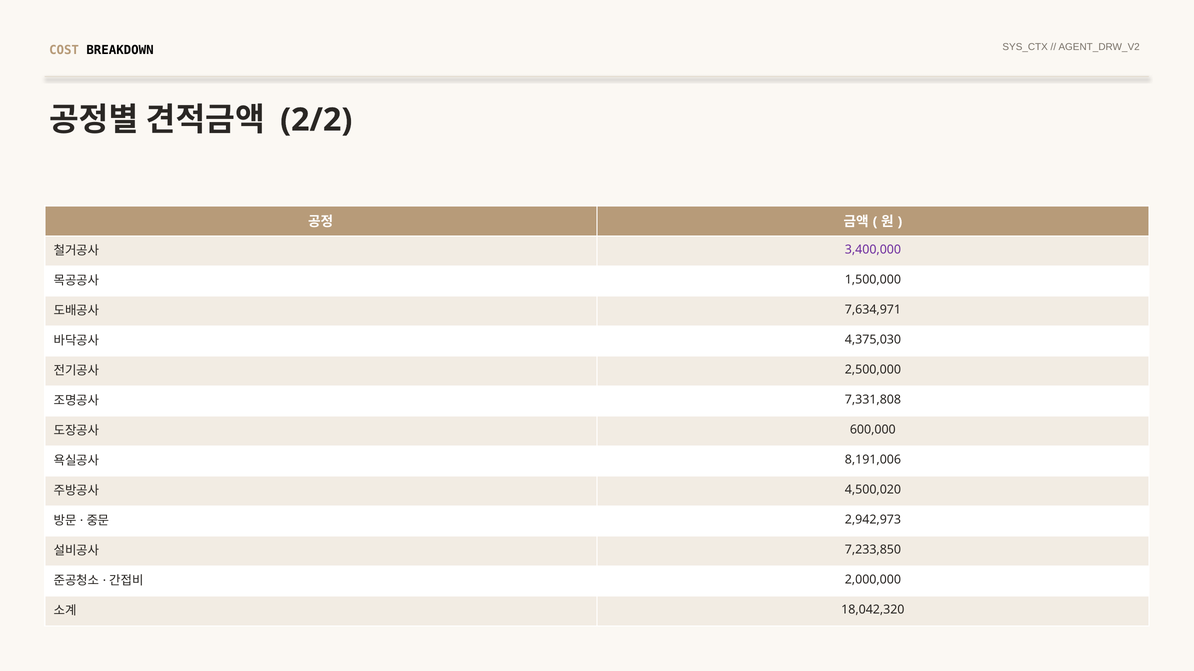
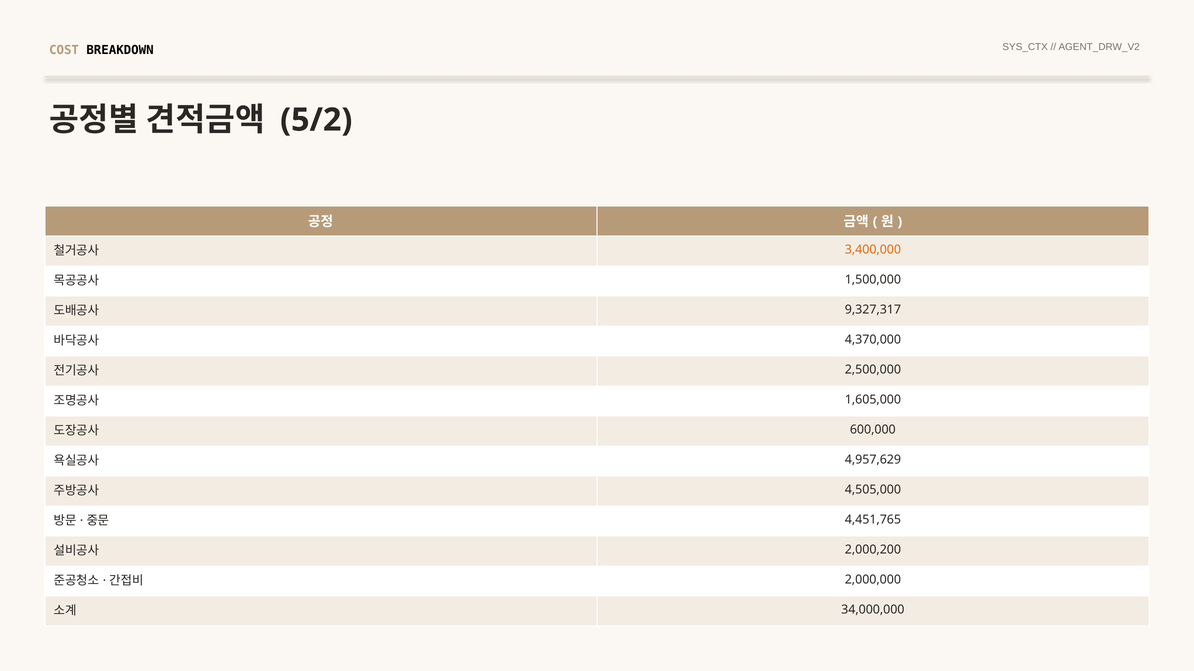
2/2: 2/2 -> 5/2
3,400,000 colour: purple -> orange
7,634,971: 7,634,971 -> 9,327,317
4,375,030: 4,375,030 -> 4,370,000
7,331,808: 7,331,808 -> 1,605,000
8,191,006: 8,191,006 -> 4,957,629
4,500,020: 4,500,020 -> 4,505,000
2,942,973: 2,942,973 -> 4,451,765
7,233,850: 7,233,850 -> 2,000,200
18,042,320: 18,042,320 -> 34,000,000
